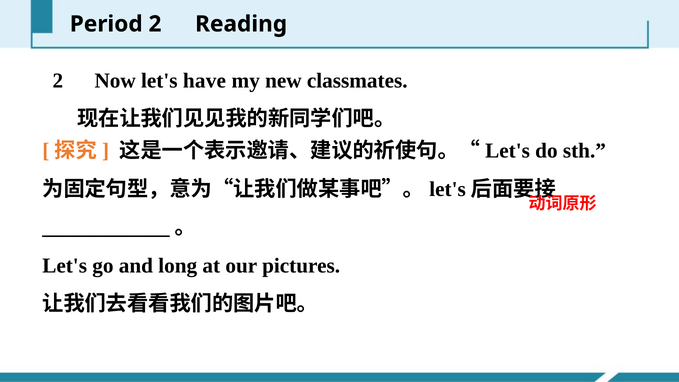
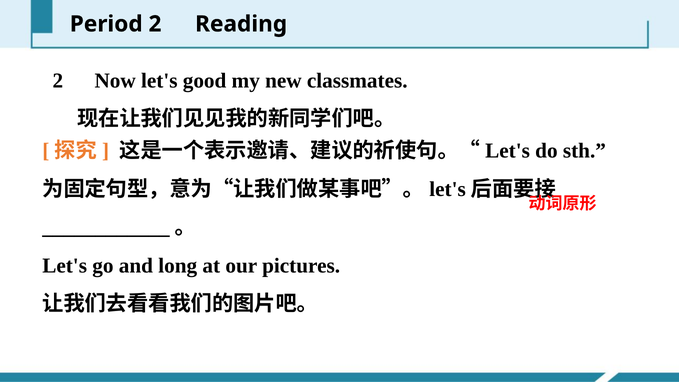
have: have -> good
